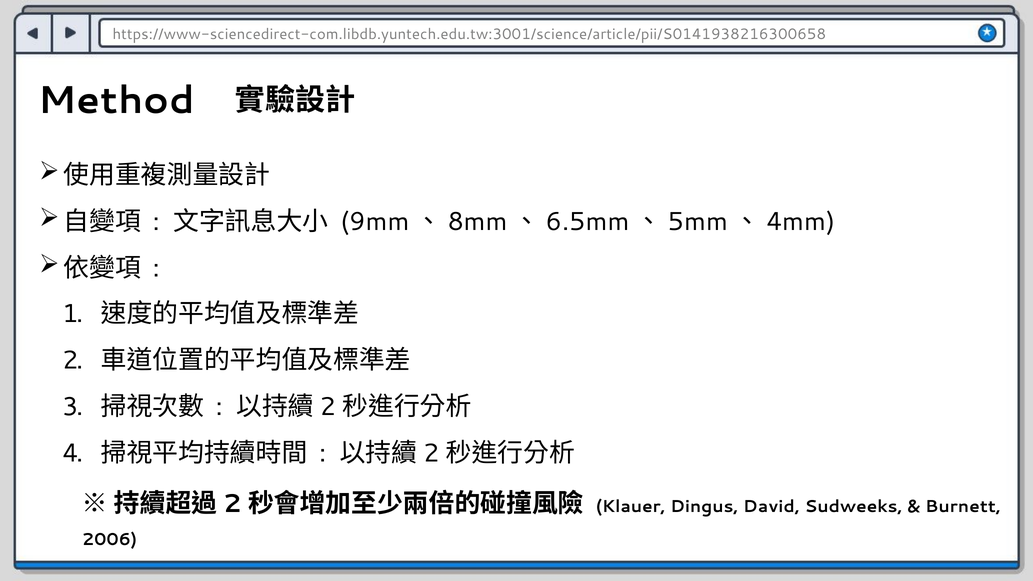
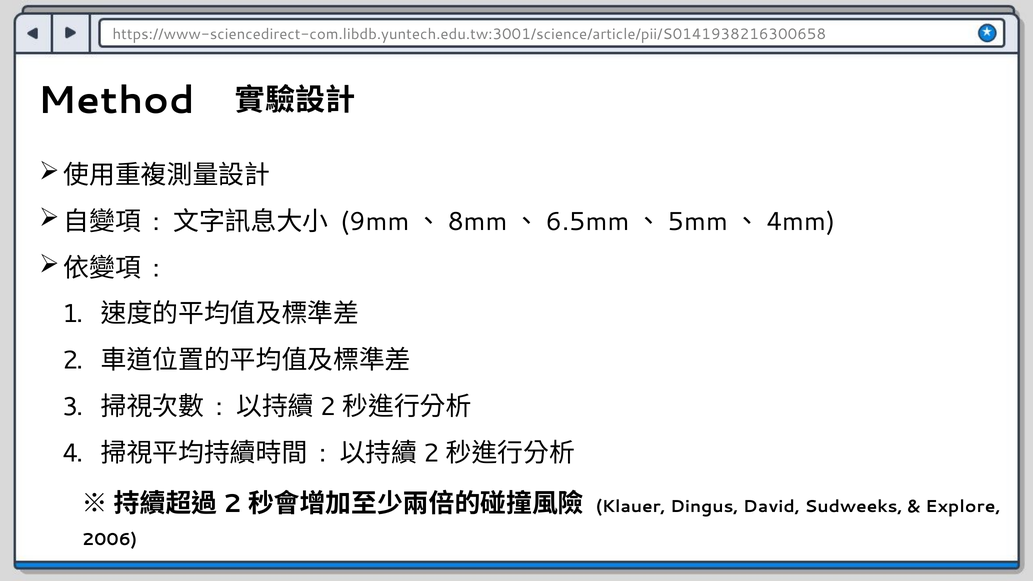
Burnett: Burnett -> Explore
